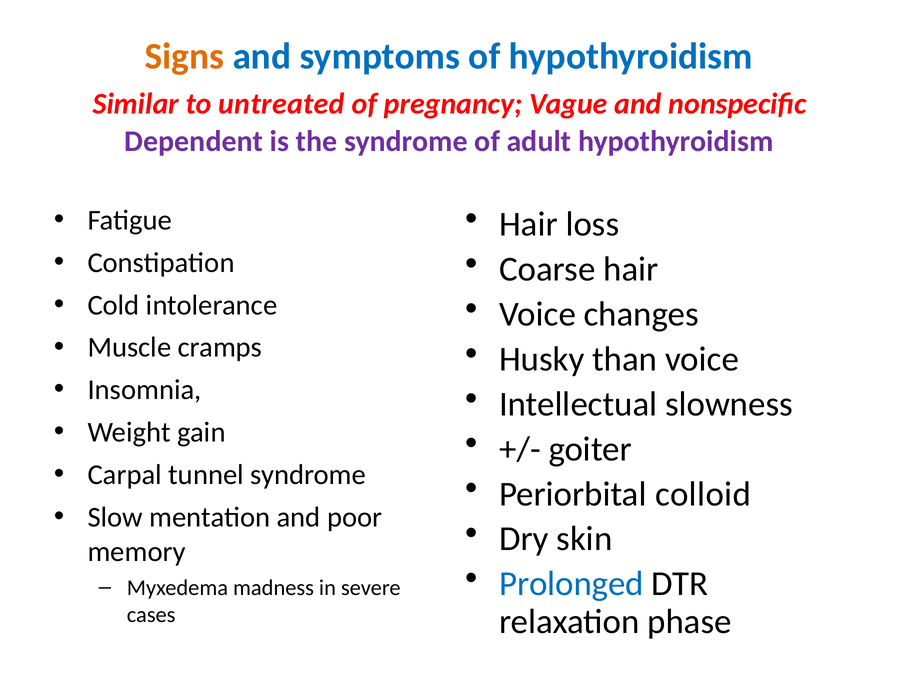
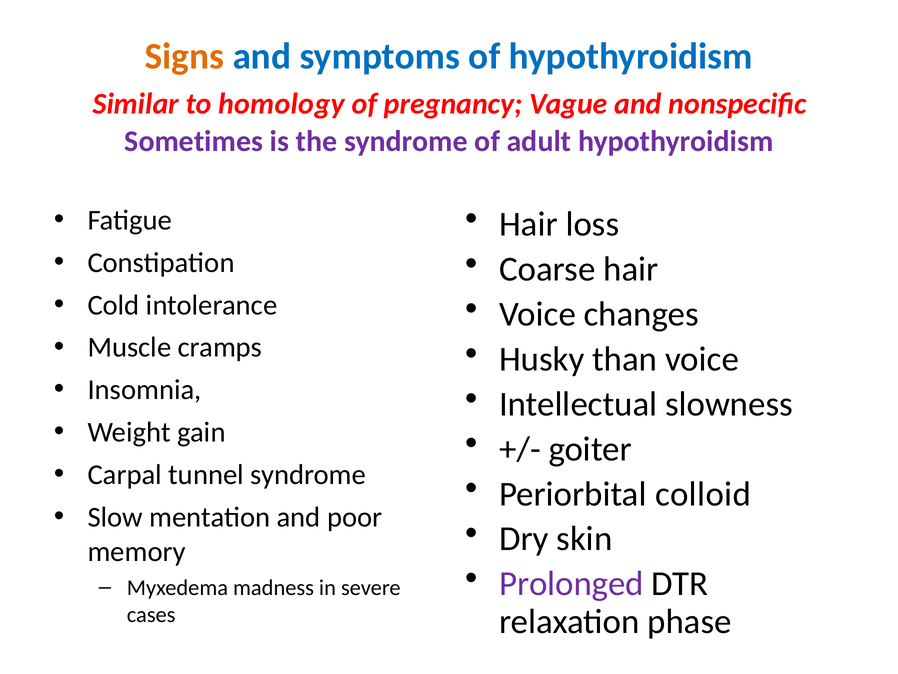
untreated: untreated -> homology
Dependent: Dependent -> Sometimes
Prolonged colour: blue -> purple
